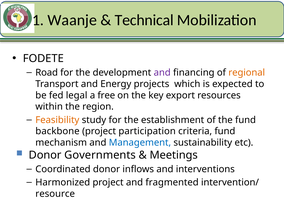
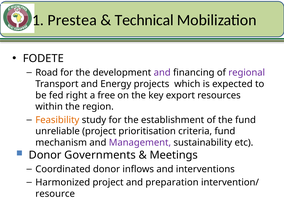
Waanje: Waanje -> Prestea
regional colour: orange -> purple
legal: legal -> right
backbone: backbone -> unreliable
participation: participation -> prioritisation
Management colour: blue -> purple
fragmented: fragmented -> preparation
